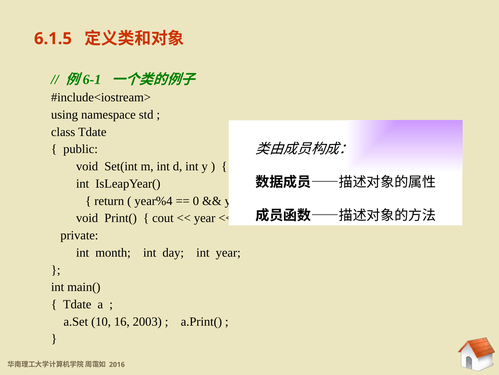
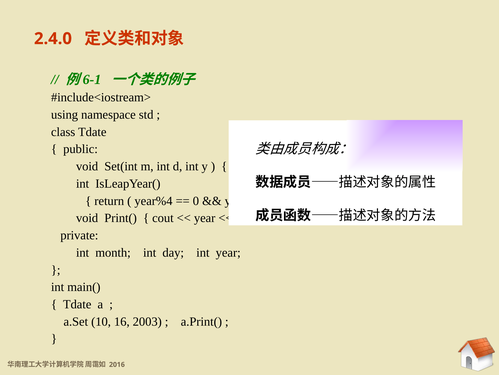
6.1.5: 6.1.5 -> 2.4.0
